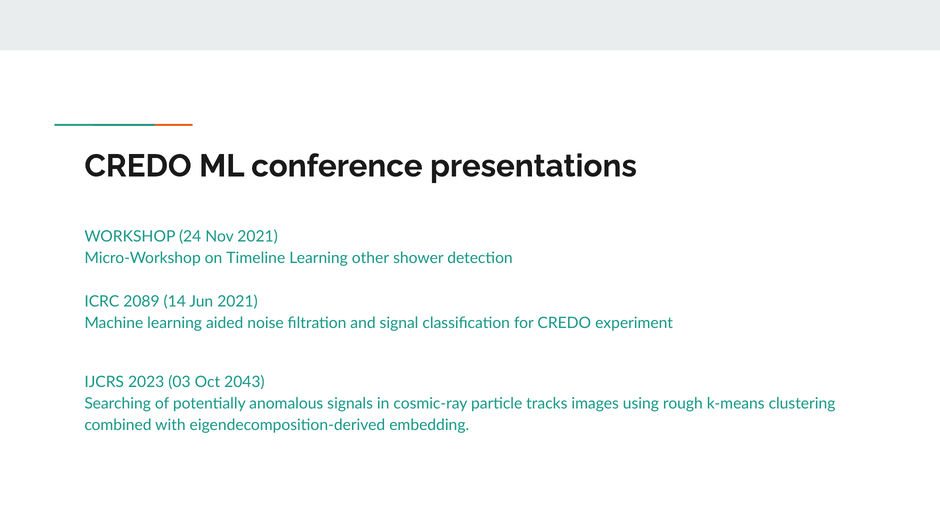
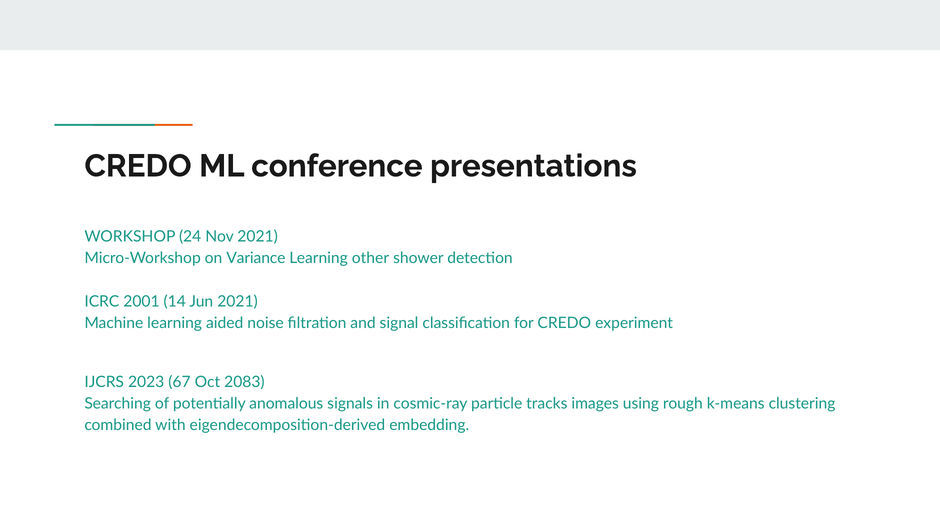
Timeline: Timeline -> Variance
2089: 2089 -> 2001
03: 03 -> 67
2043: 2043 -> 2083
